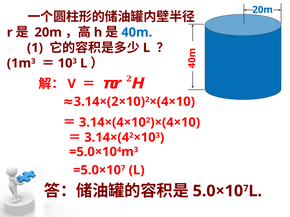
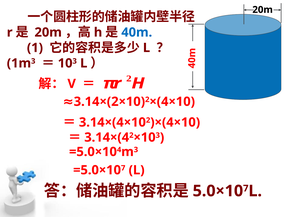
20m at (263, 10) colour: blue -> black
